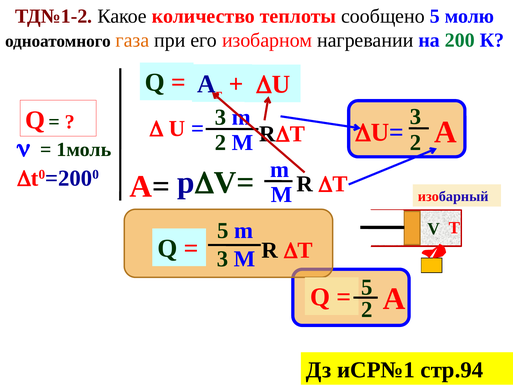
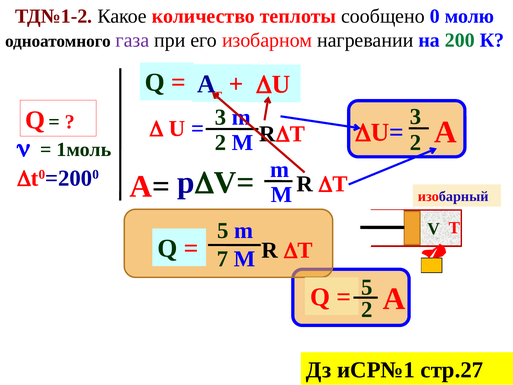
сообщено 5: 5 -> 0
газа colour: orange -> purple
3 at (223, 259): 3 -> 7
стр.94: стр.94 -> стр.27
